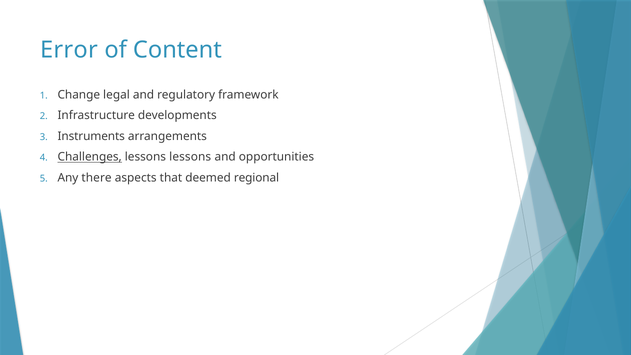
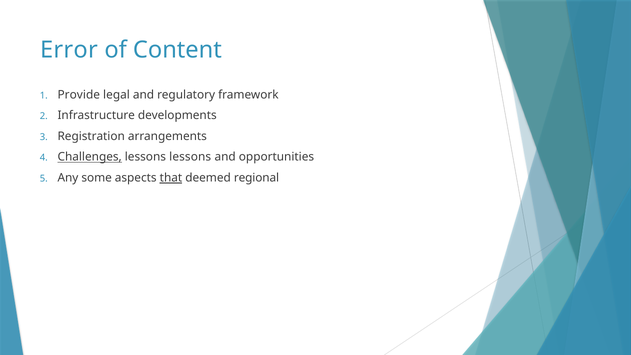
Change: Change -> Provide
Instruments: Instruments -> Registration
there: there -> some
that underline: none -> present
